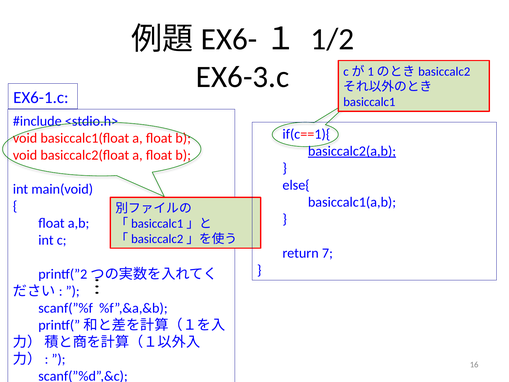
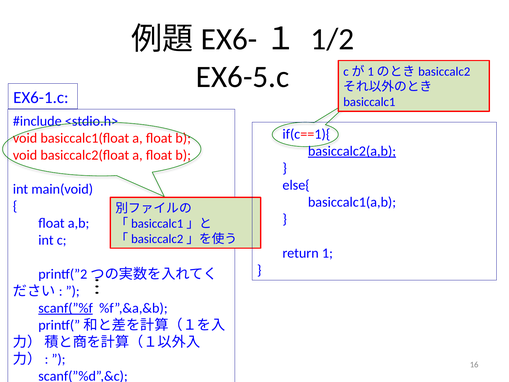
EX6-3.c: EX6-3.c -> EX6-5.c
7: 7 -> 1
scanf(”%f underline: none -> present
